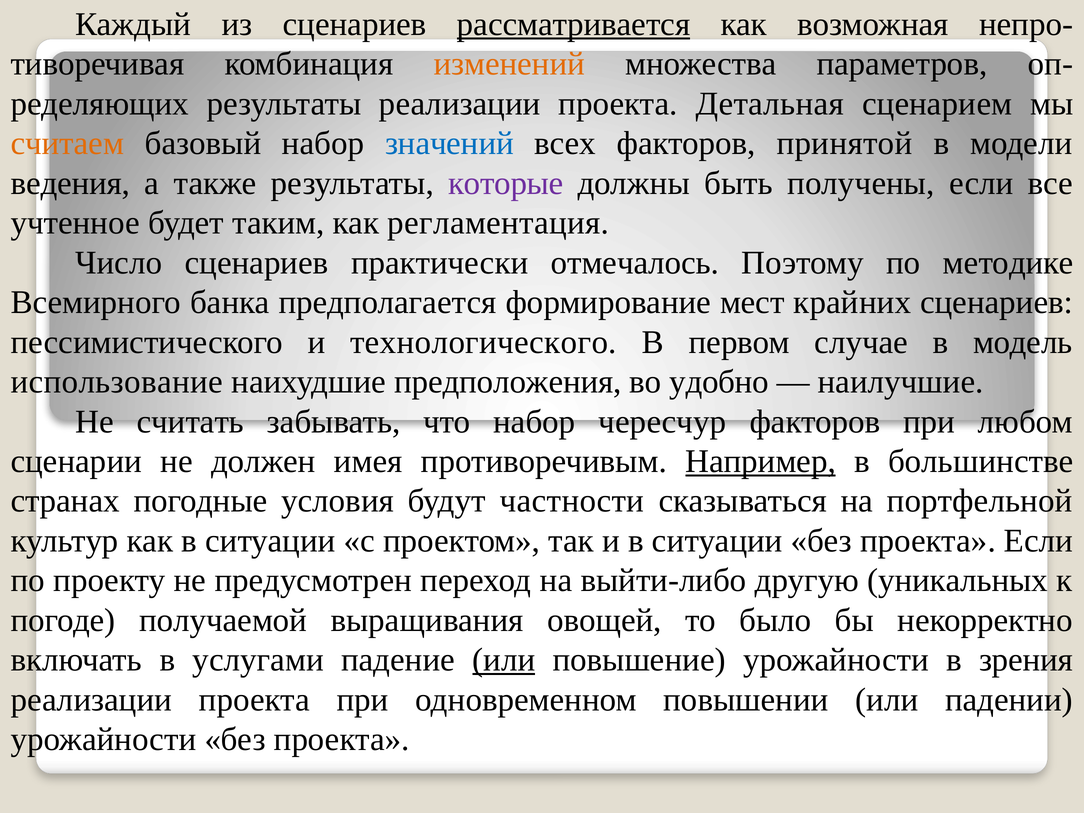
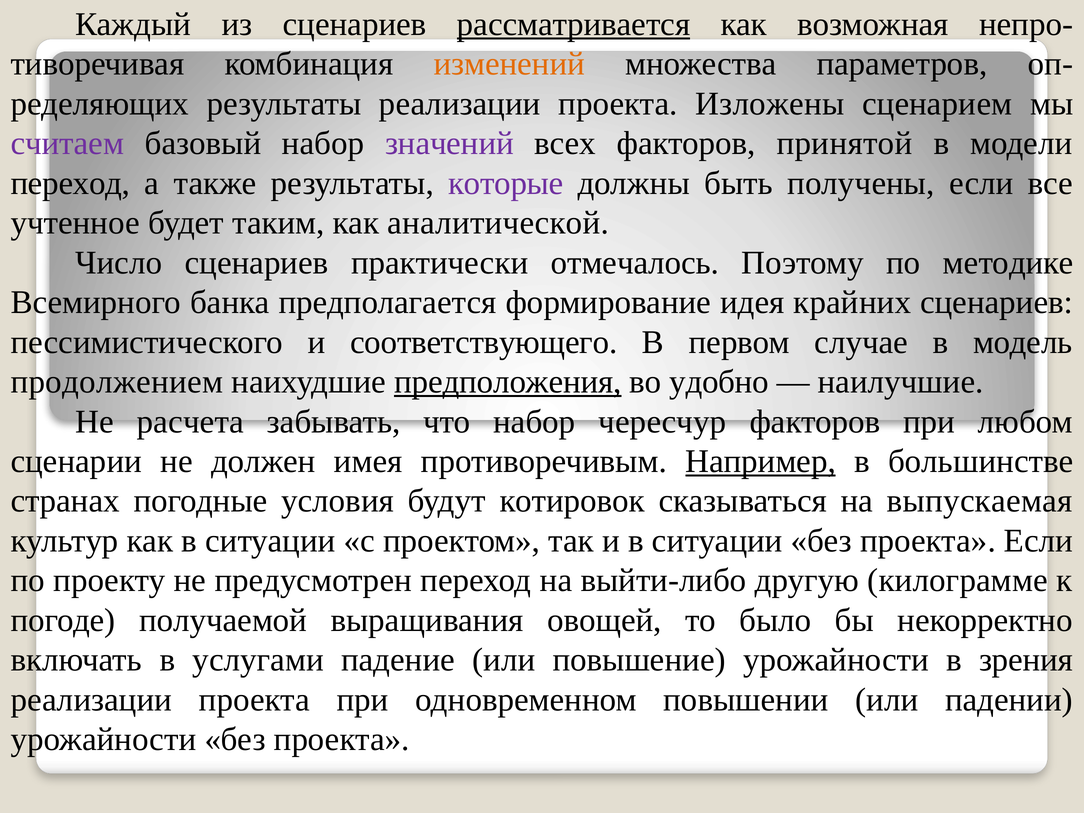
Детальная: Детальная -> Изложены
считаем colour: orange -> purple
значений colour: blue -> purple
ведения at (70, 183): ведения -> переход
регламентация: регламентация -> аналитической
мест: мест -> идея
технологического: технологического -> соответствующего
использование: использование -> продолжением
предположения underline: none -> present
считать: считать -> расчета
частности: частности -> котировок
портфельной: портфельной -> выпускаемая
уникальных: уникальных -> килограмме
или at (504, 660) underline: present -> none
